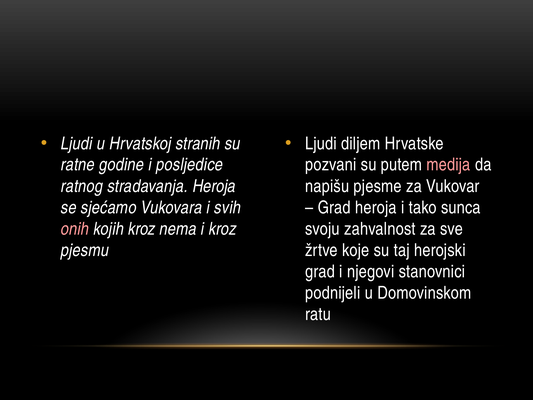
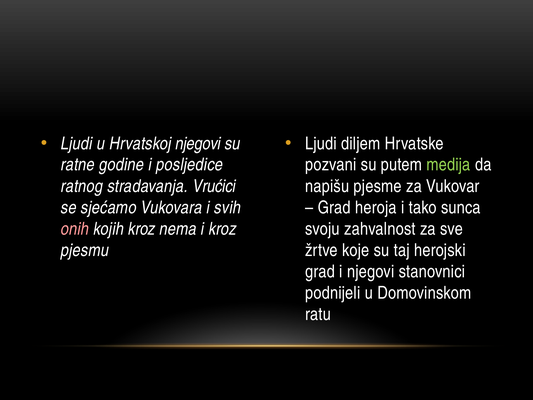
Hrvatskoj stranih: stranih -> njegovi
medija colour: pink -> light green
stradavanja Heroja: Heroja -> Vrućici
